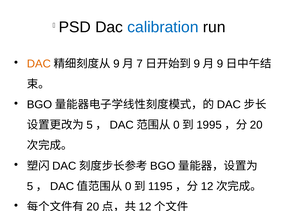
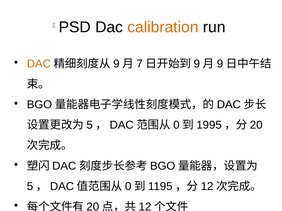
calibration colour: blue -> orange
